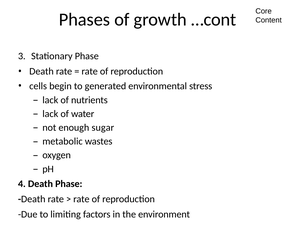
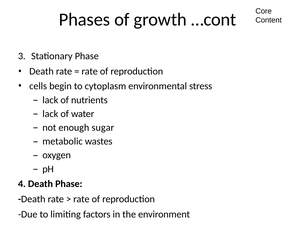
generated: generated -> cytoplasm
